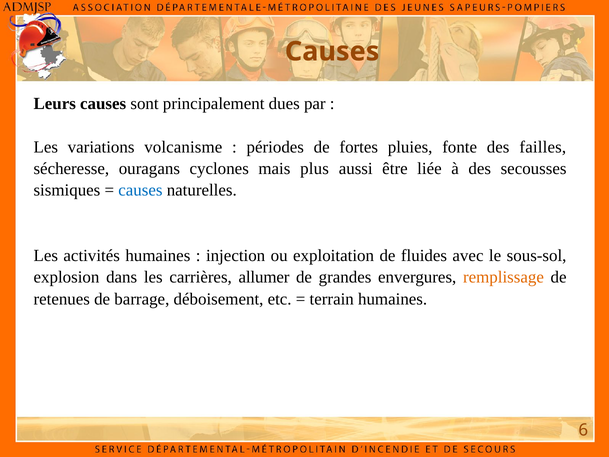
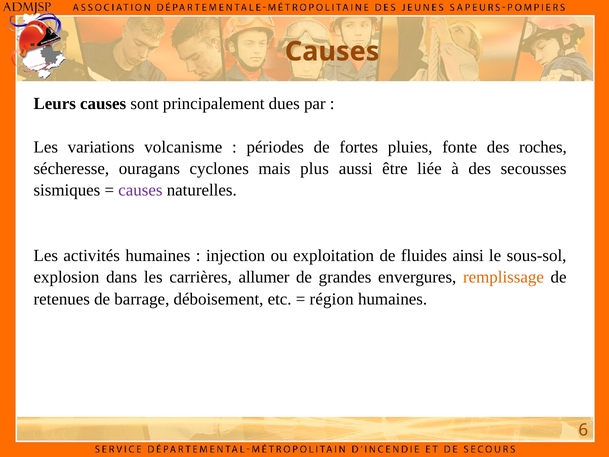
failles: failles -> roches
causes at (140, 190) colour: blue -> purple
avec: avec -> ainsi
terrain: terrain -> région
